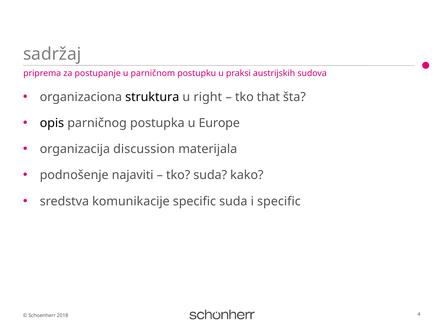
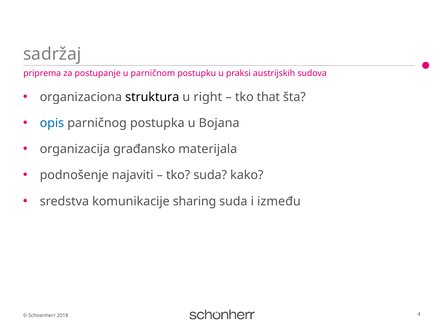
opis colour: black -> blue
Europe: Europe -> Bojana
discussion: discussion -> građansko
komunikacije specific: specific -> sharing
i specific: specific -> između
